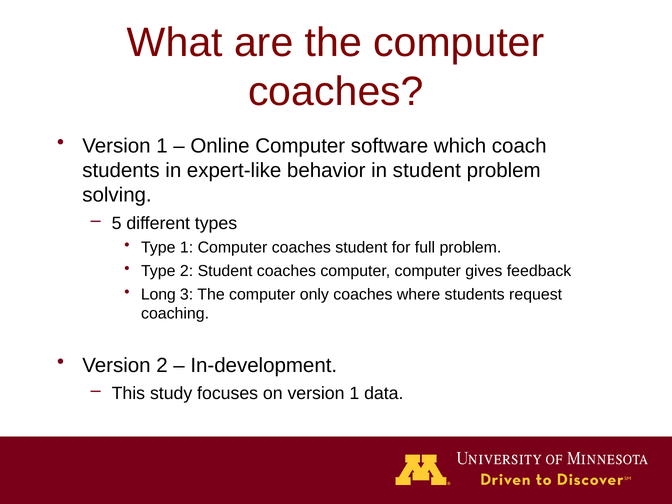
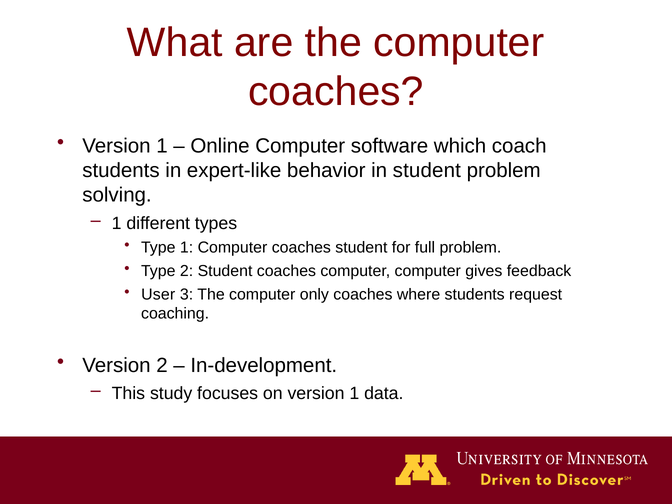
5 at (117, 223): 5 -> 1
Long: Long -> User
